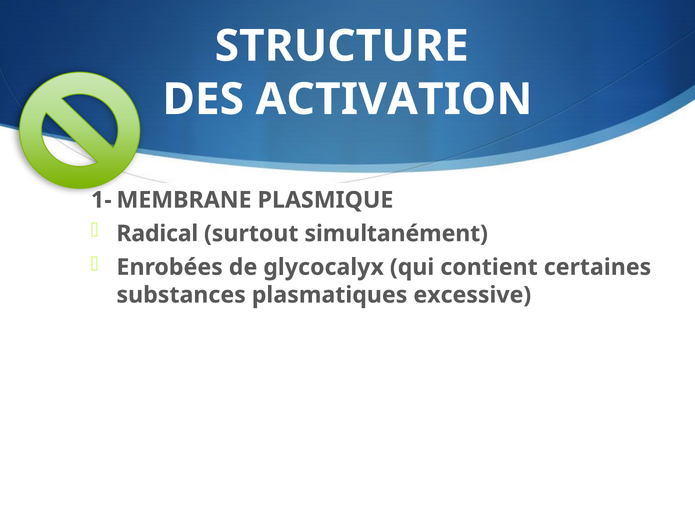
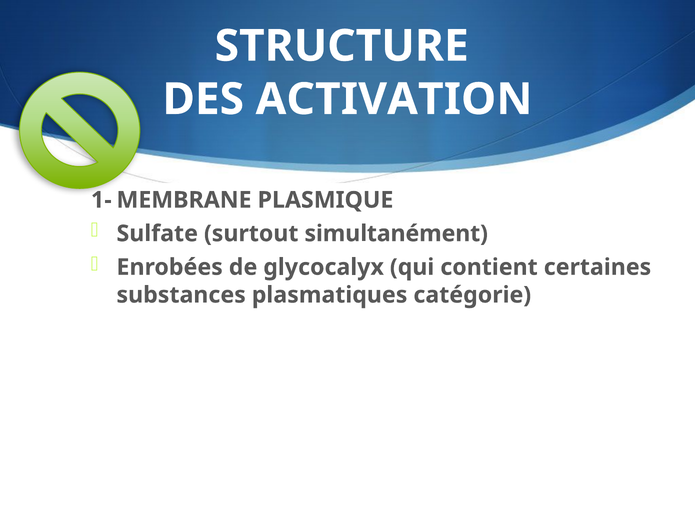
Radical: Radical -> Sulfate
excessive: excessive -> catégorie
